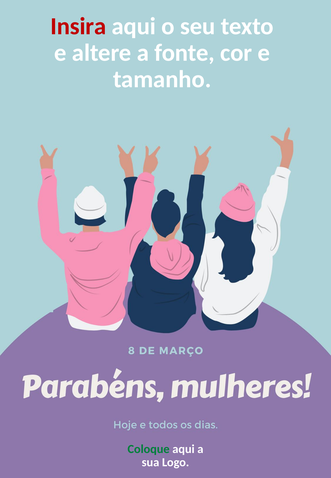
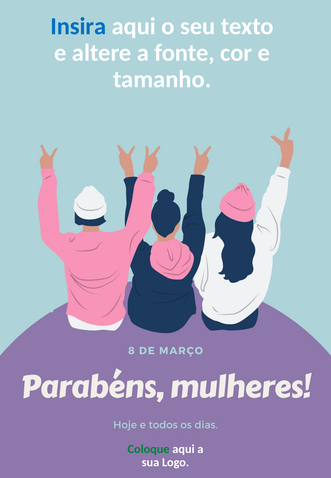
Insira colour: red -> blue
